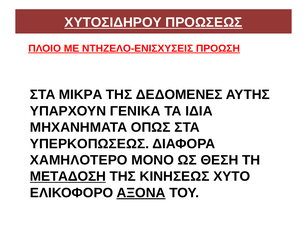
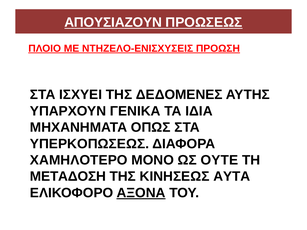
ΧΥΤΟΣΙΔΗΡΟΥ: ΧΥΤΟΣΙΔΗΡΟΥ -> ΑΠΟΥΣΙΑΖΟΥΝ
ΜΙΚΡΑ: ΜΙΚΡΑ -> ΙΣΧΥΕΙ
ΘΕΣΗ: ΘΕΣΗ -> ΟΥΤΕ
ΜΕΤΑΔΟΣΗ underline: present -> none
ΧΥΤΟ: ΧΥΤΟ -> ΑΥΤΑ
